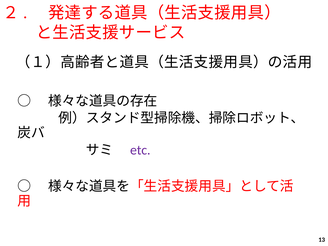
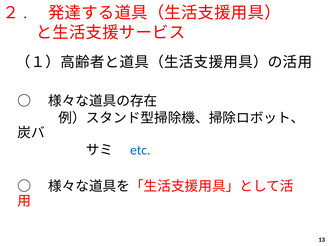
etc colour: purple -> blue
